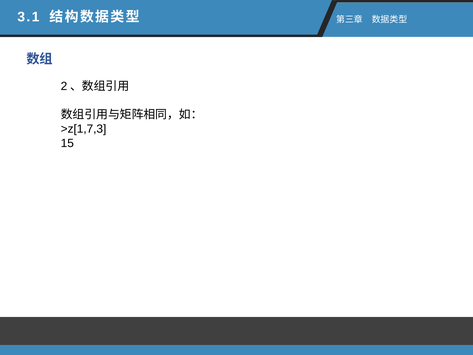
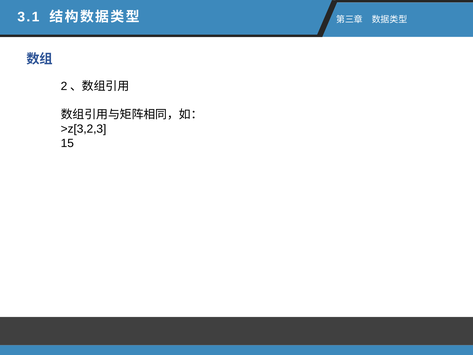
>z[1,7,3: >z[1,7,3 -> >z[3,2,3
